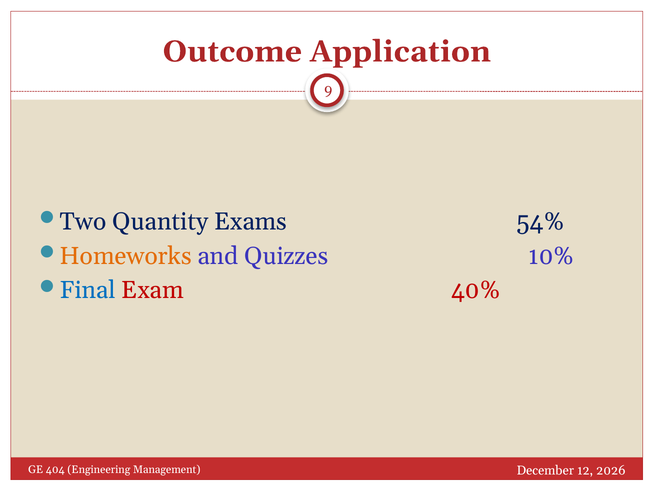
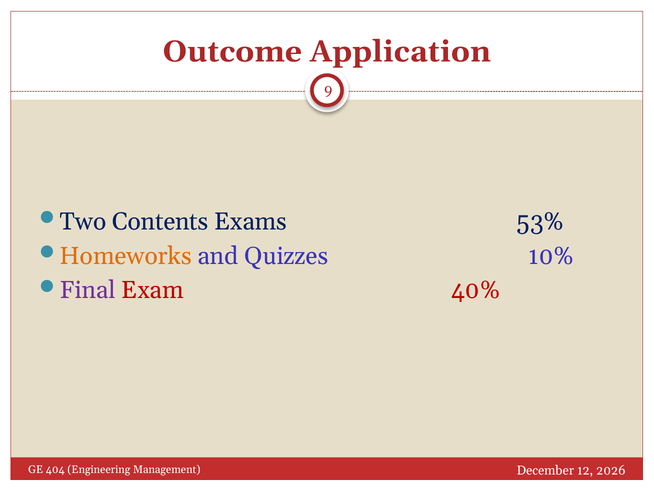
Quantity: Quantity -> Contents
54%: 54% -> 53%
Final colour: blue -> purple
